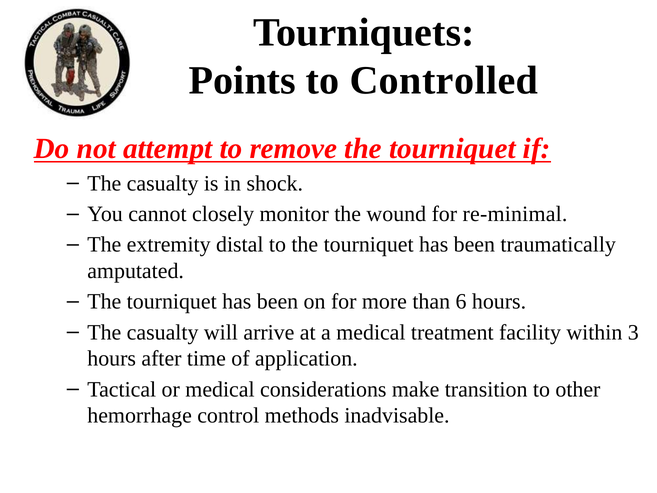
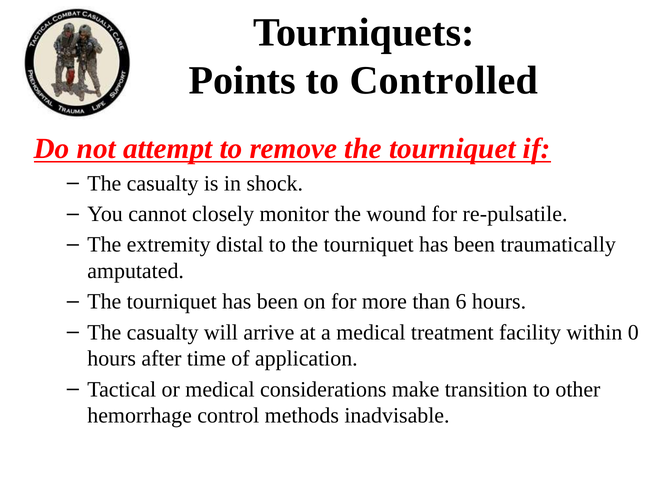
re-minimal: re-minimal -> re-pulsatile
3: 3 -> 0
